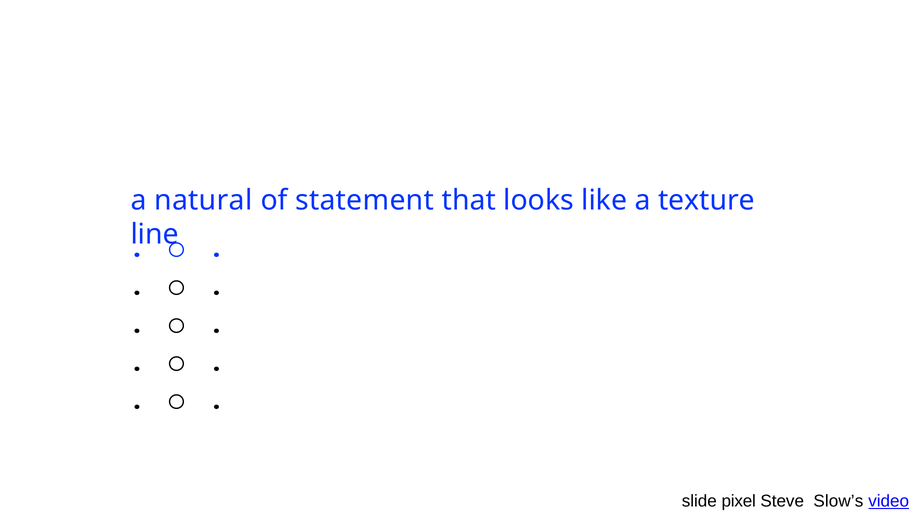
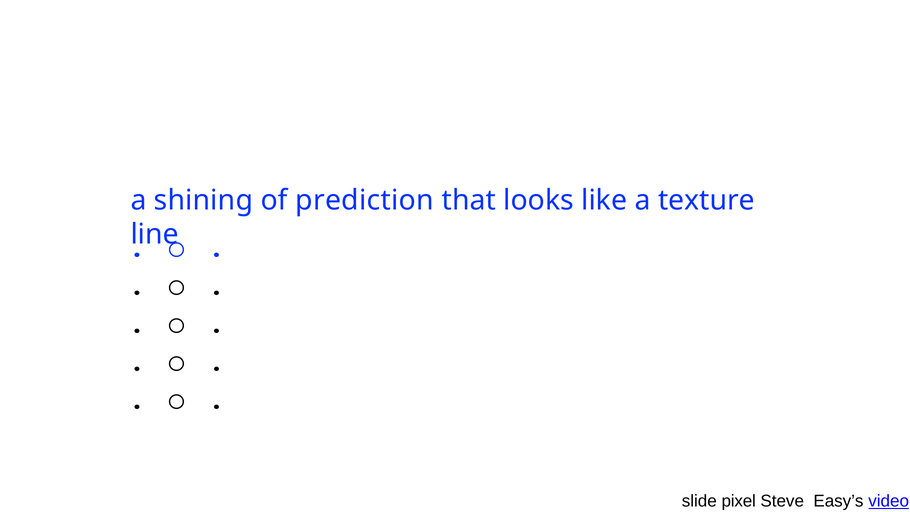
natural: natural -> shining
statement: statement -> prediction
Slow’s: Slow’s -> Easy’s
